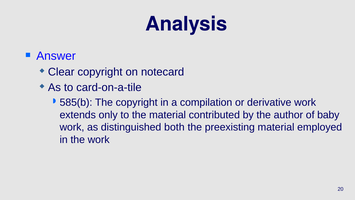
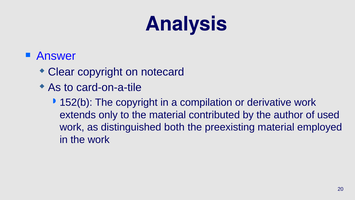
585(b: 585(b -> 152(b
baby: baby -> used
